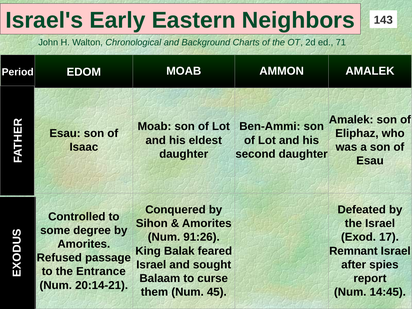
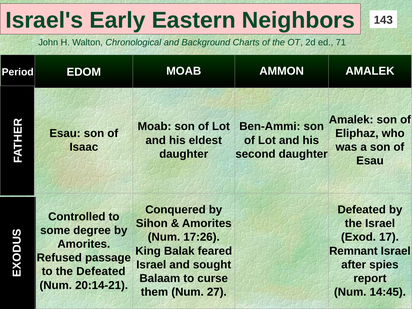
91:26: 91:26 -> 17:26
the Entrance: Entrance -> Defeated
45: 45 -> 27
